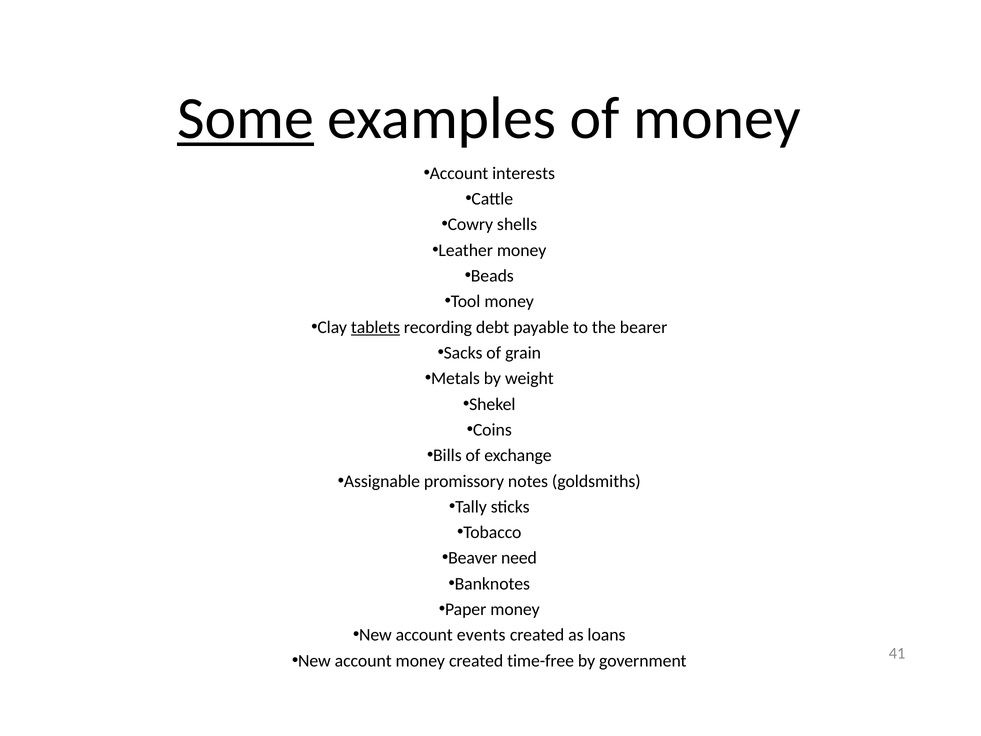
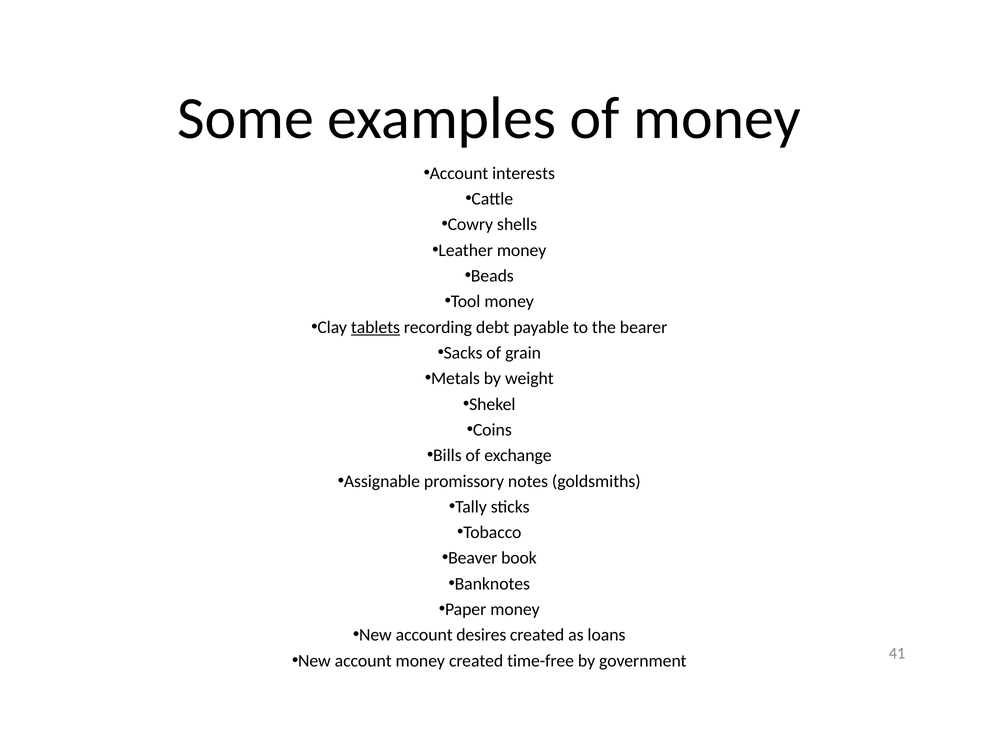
Some underline: present -> none
need: need -> book
events: events -> desires
